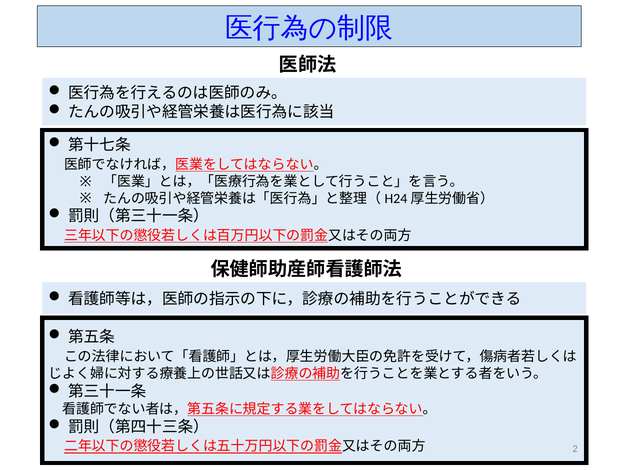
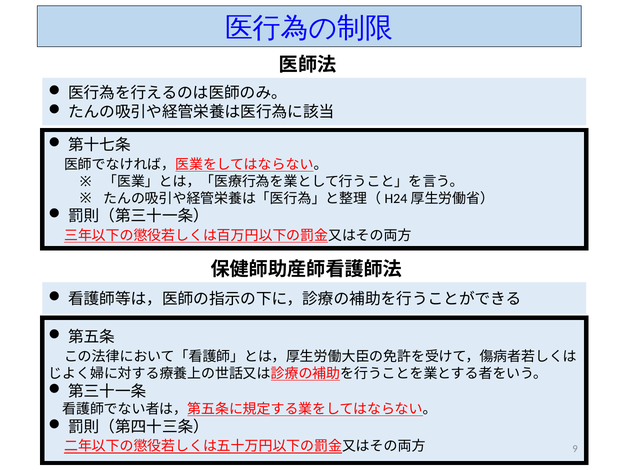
2: 2 -> 9
